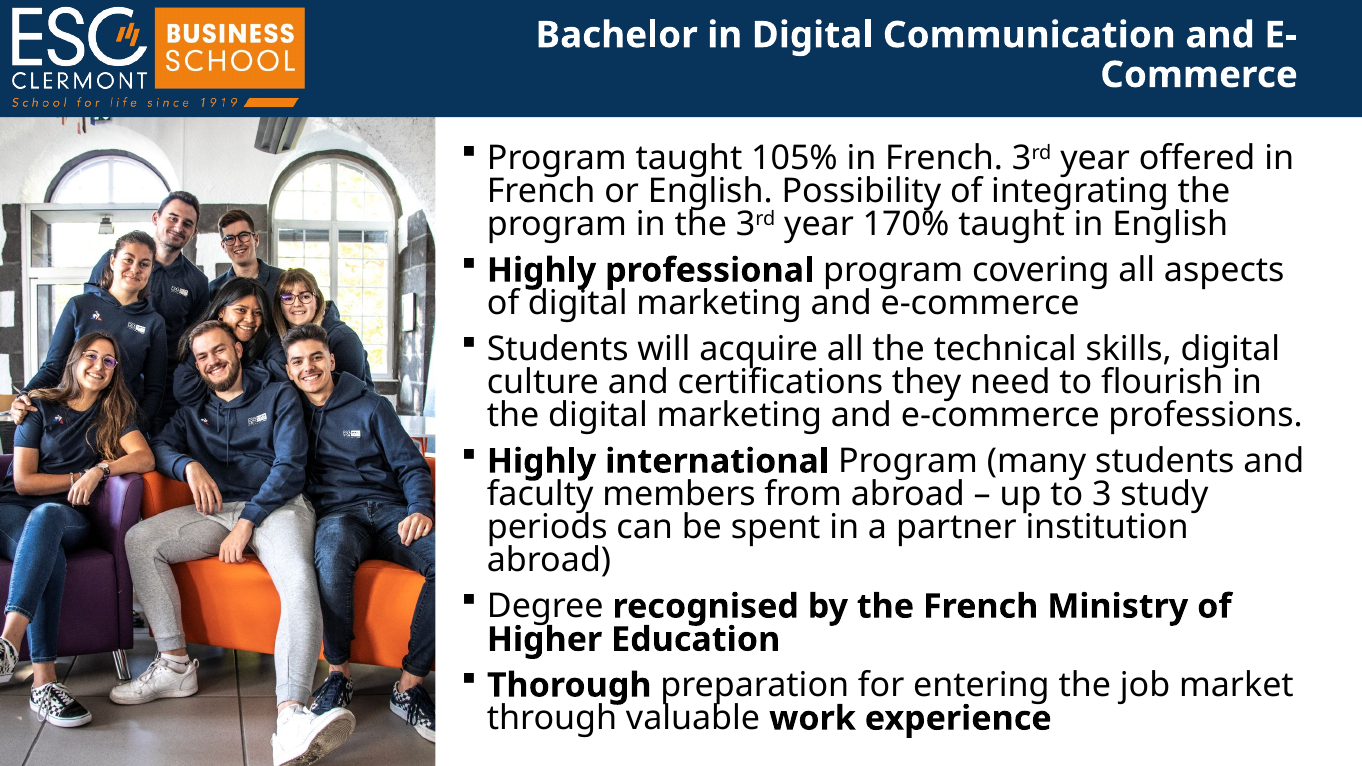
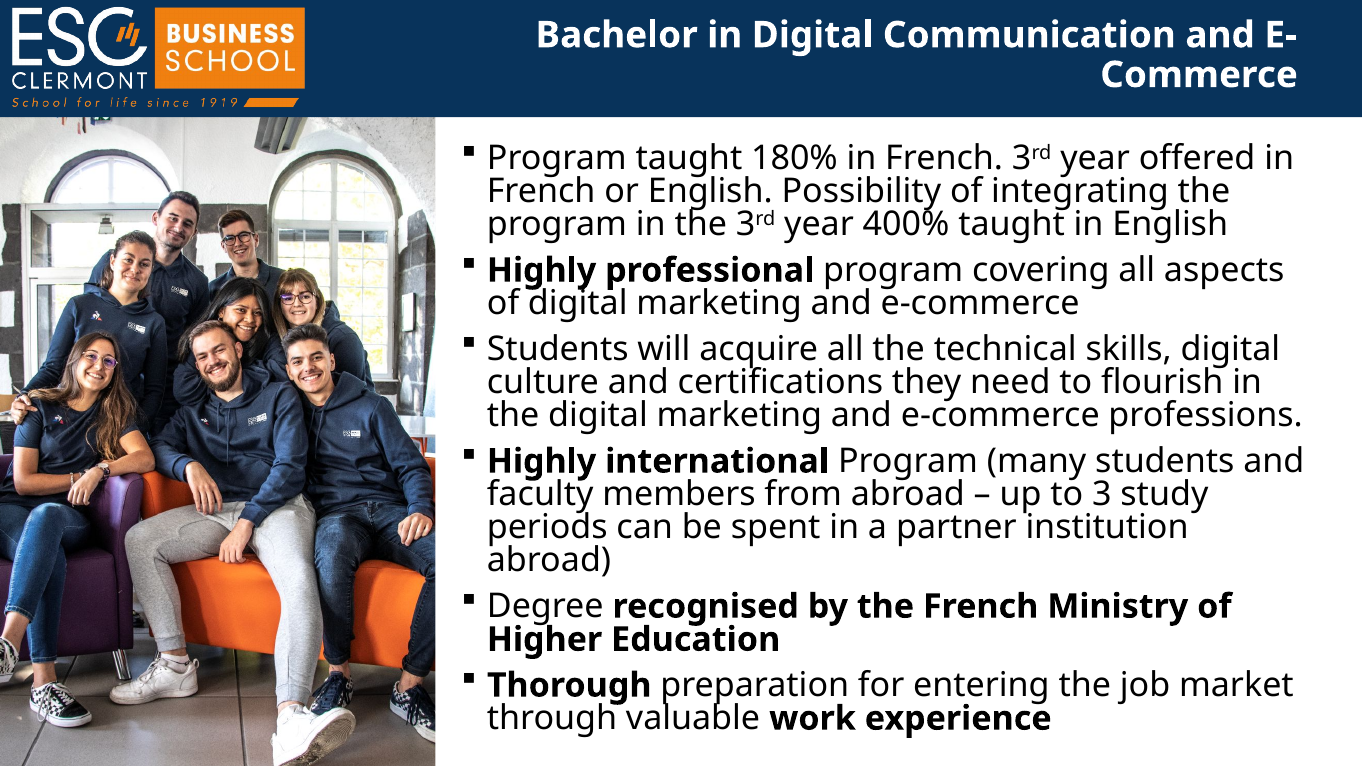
105%: 105% -> 180%
170%: 170% -> 400%
